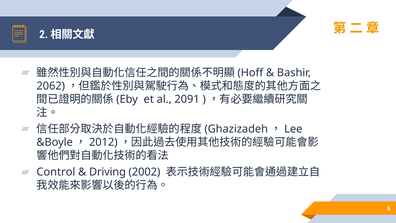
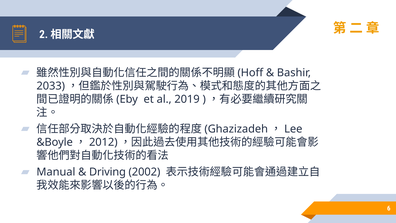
2062: 2062 -> 2033
2091: 2091 -> 2019
Control: Control -> Manual
